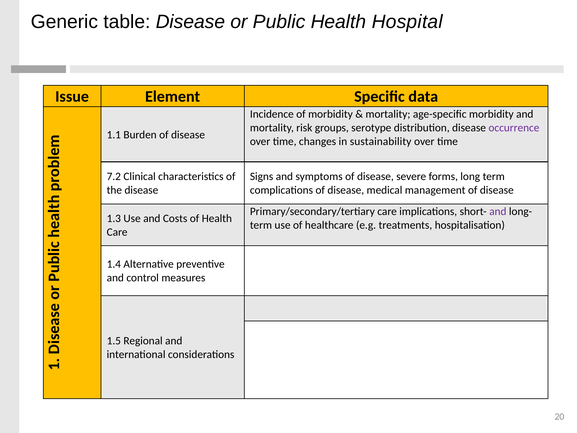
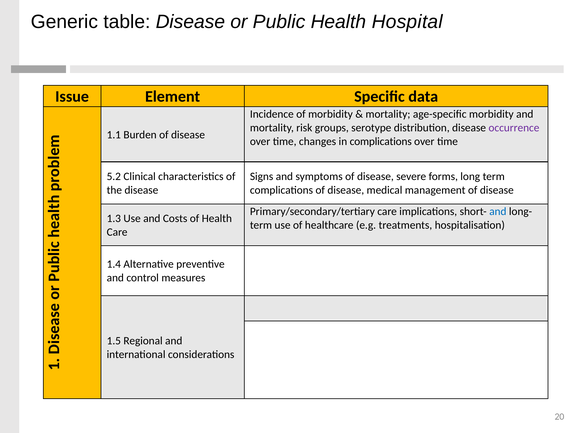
in sustainability: sustainability -> complications
7.2: 7.2 -> 5.2
and at (498, 211) colour: purple -> blue
